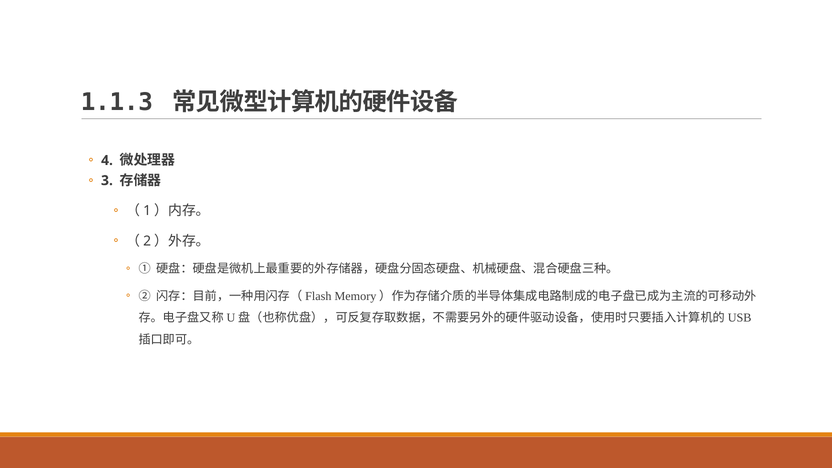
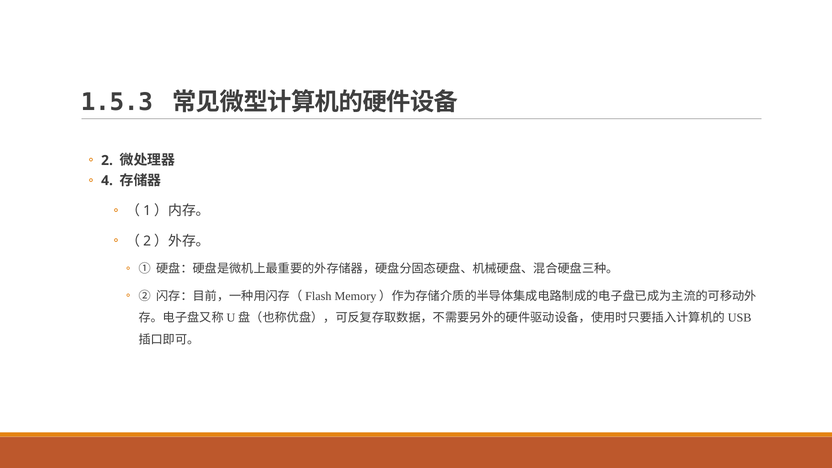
1.1.3: 1.1.3 -> 1.5.3
4: 4 -> 2
3: 3 -> 4
